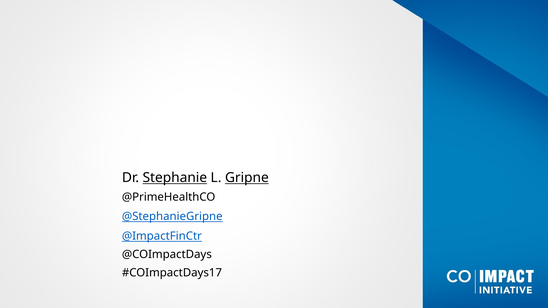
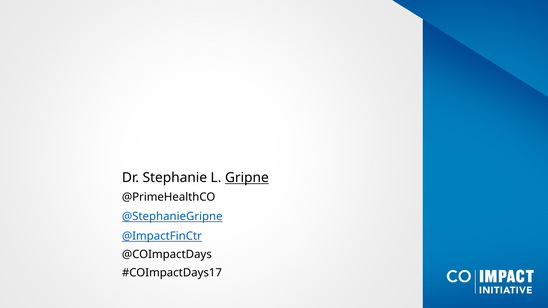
Stephanie underline: present -> none
